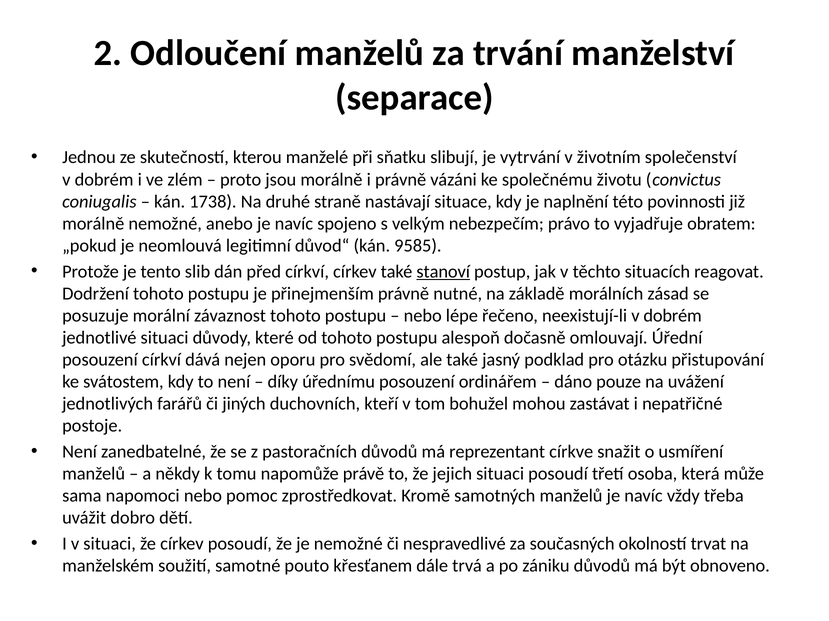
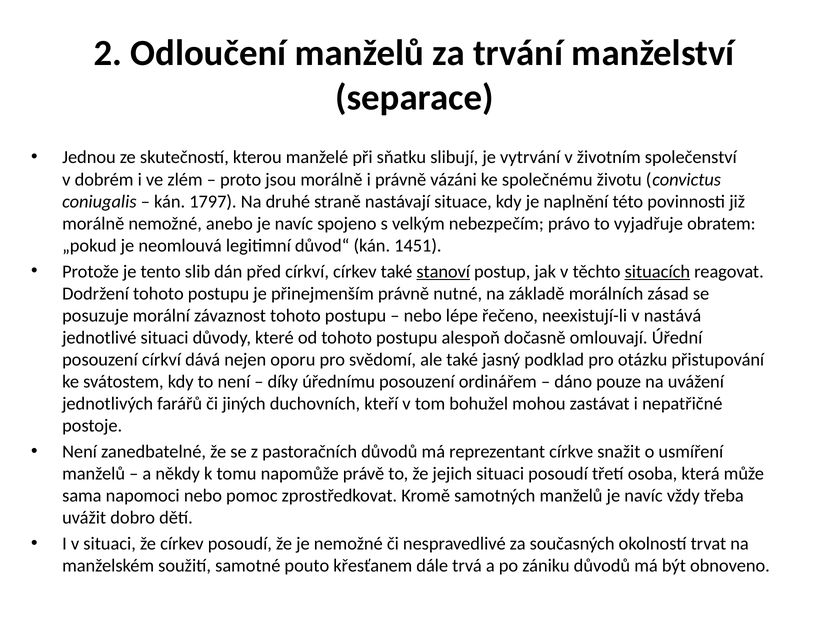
1738: 1738 -> 1797
9585: 9585 -> 1451
situacích underline: none -> present
neexistují-li v dobrém: dobrém -> nastává
